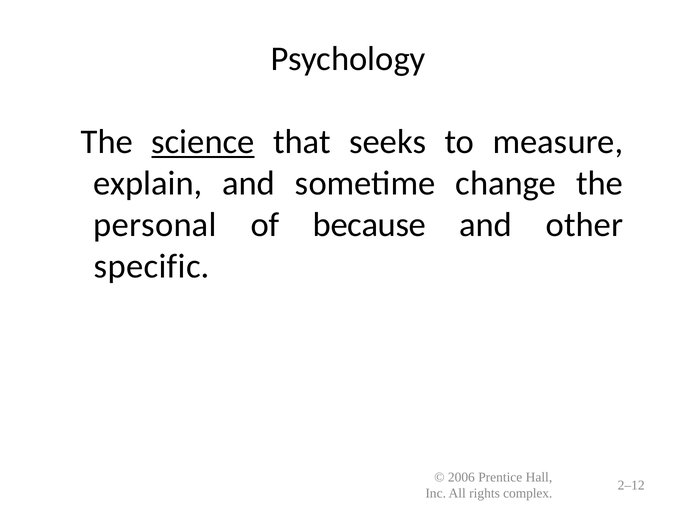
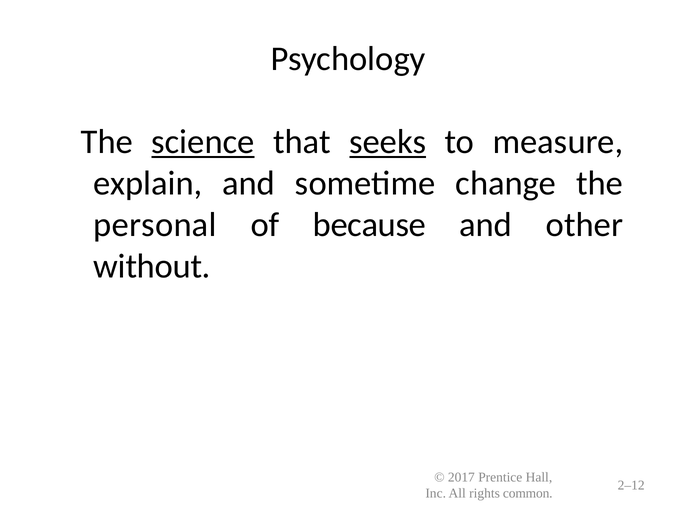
seeks underline: none -> present
specific: specific -> without
2006: 2006 -> 2017
complex: complex -> common
